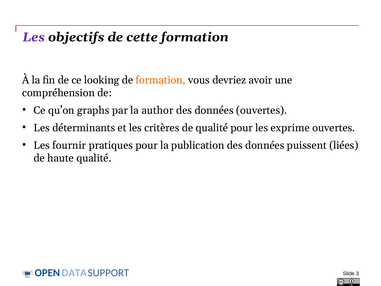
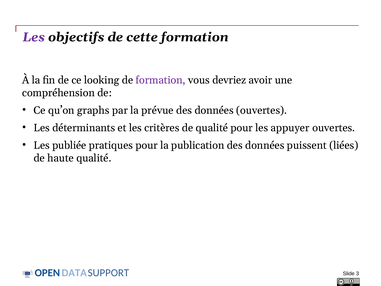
formation at (161, 80) colour: orange -> purple
author: author -> prévue
exprime: exprime -> appuyer
fournir: fournir -> publiée
